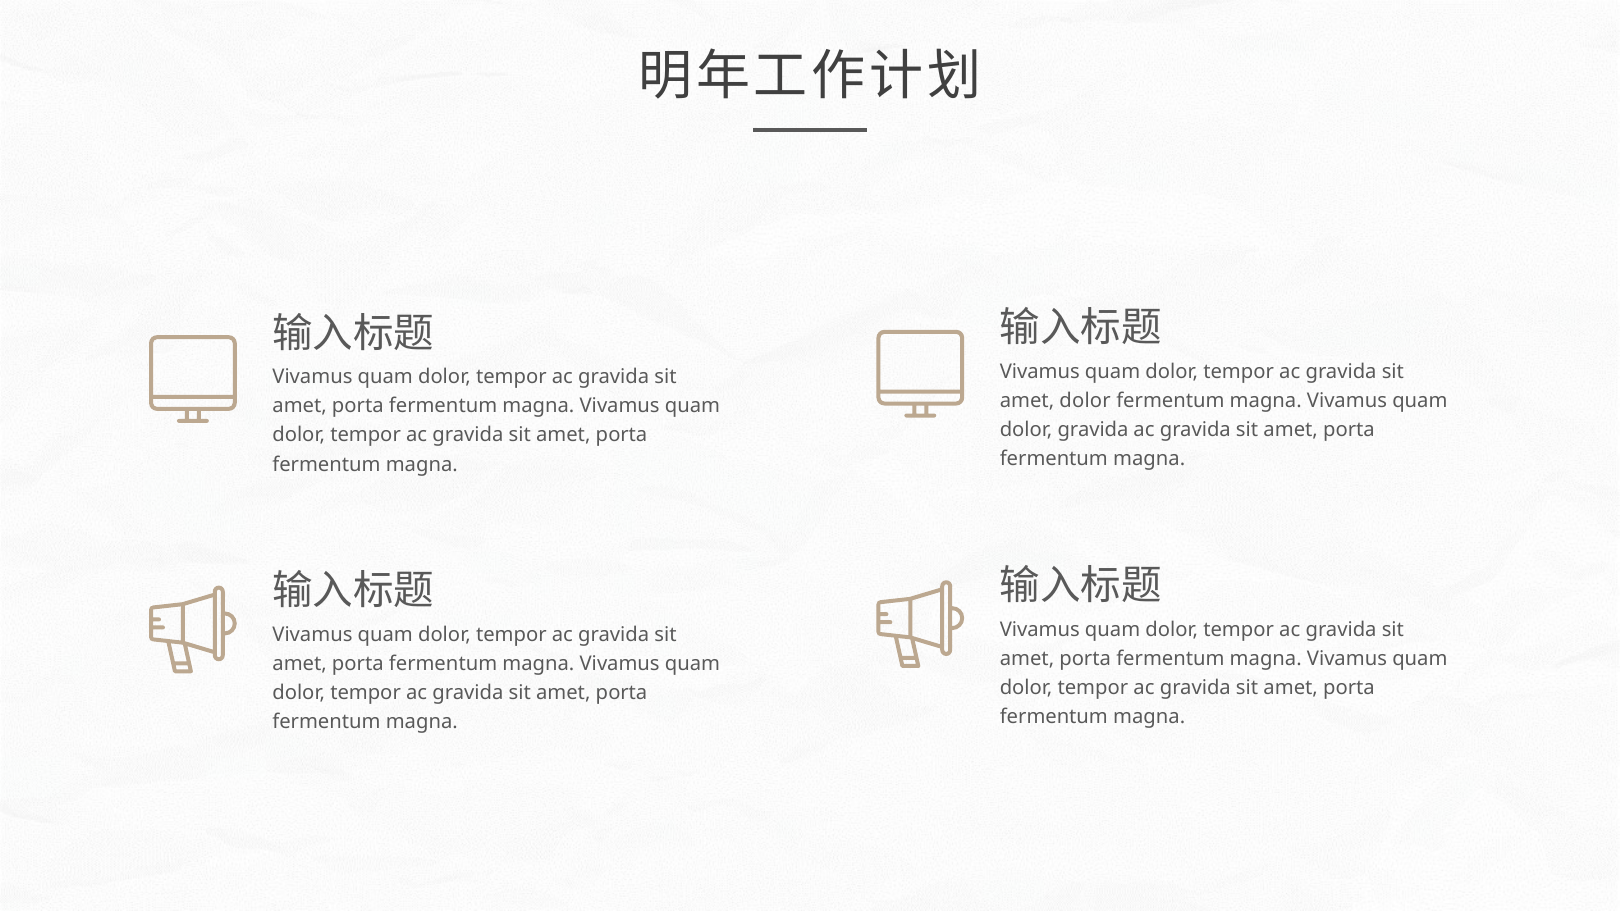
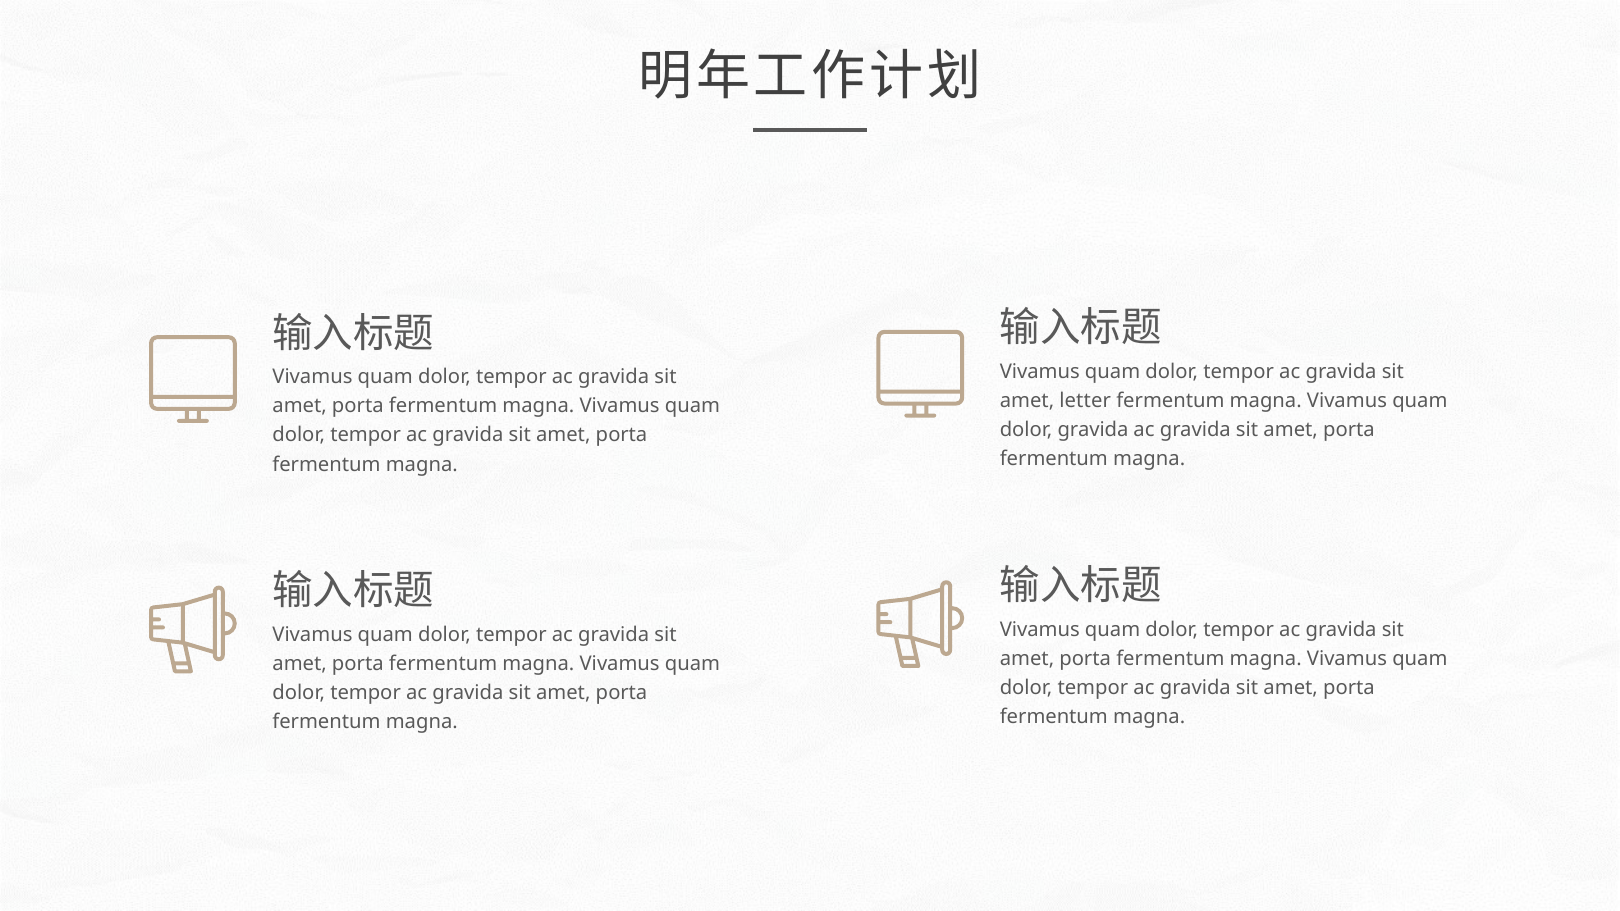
amet dolor: dolor -> letter
